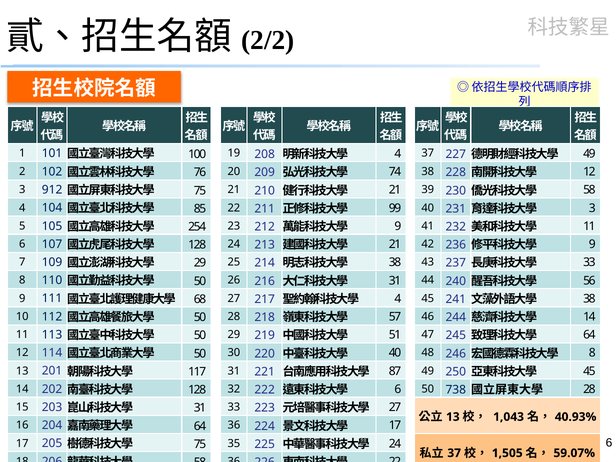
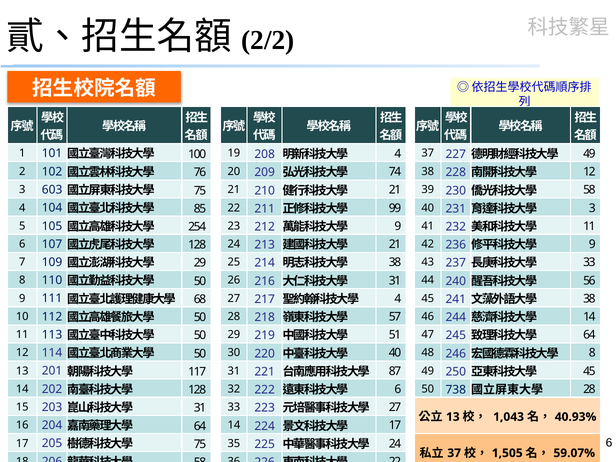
912: 912 -> 603
36 at (234, 425): 36 -> 14
